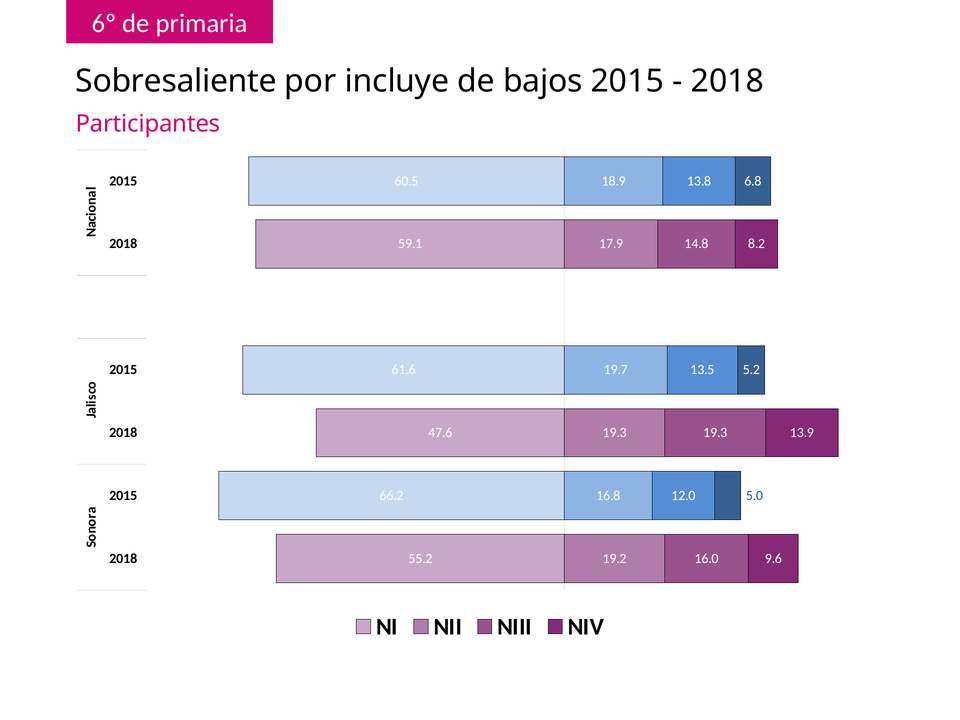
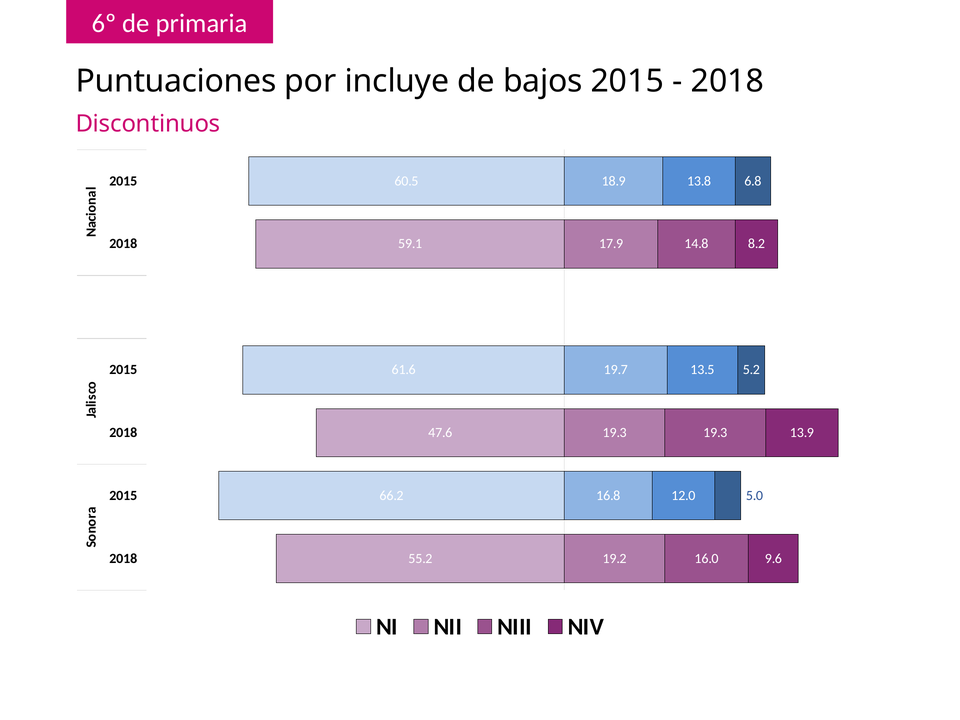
Sobresaliente: Sobresaliente -> Puntuaciones
Participantes: Participantes -> Discontinuos
